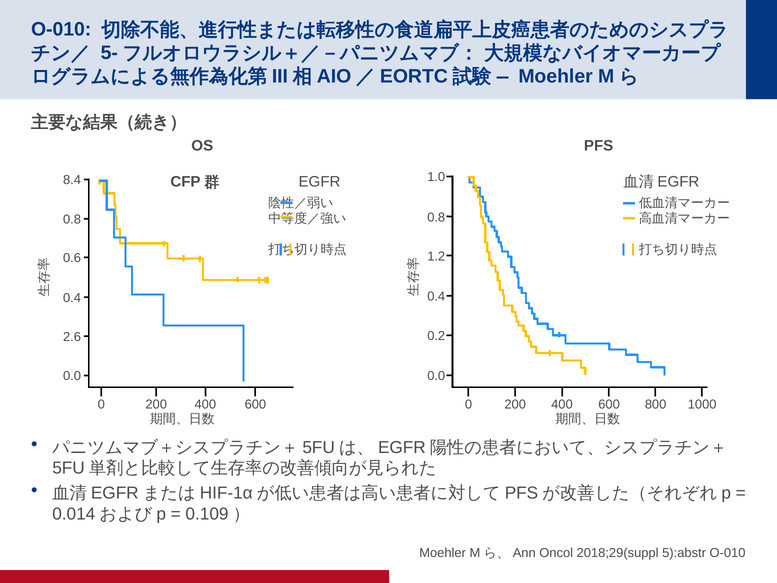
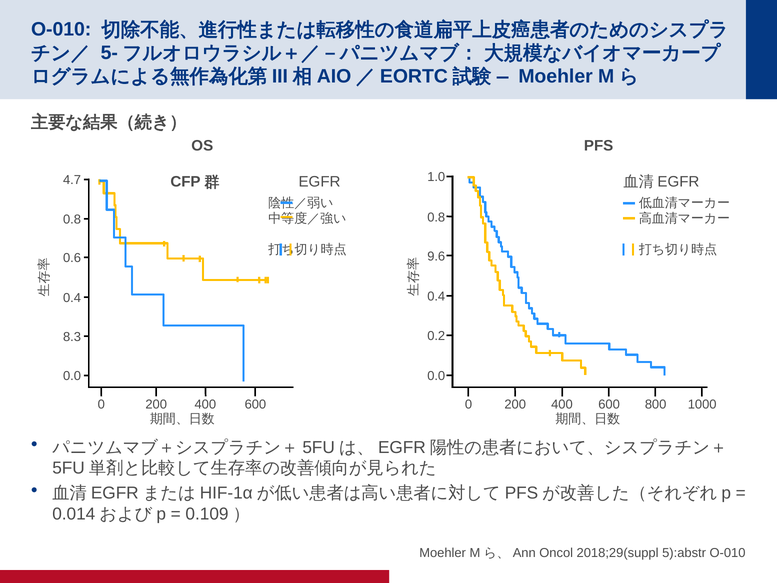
8.4: 8.4 -> 4.7
1.2: 1.2 -> 9.6
2.6: 2.6 -> 8.3
